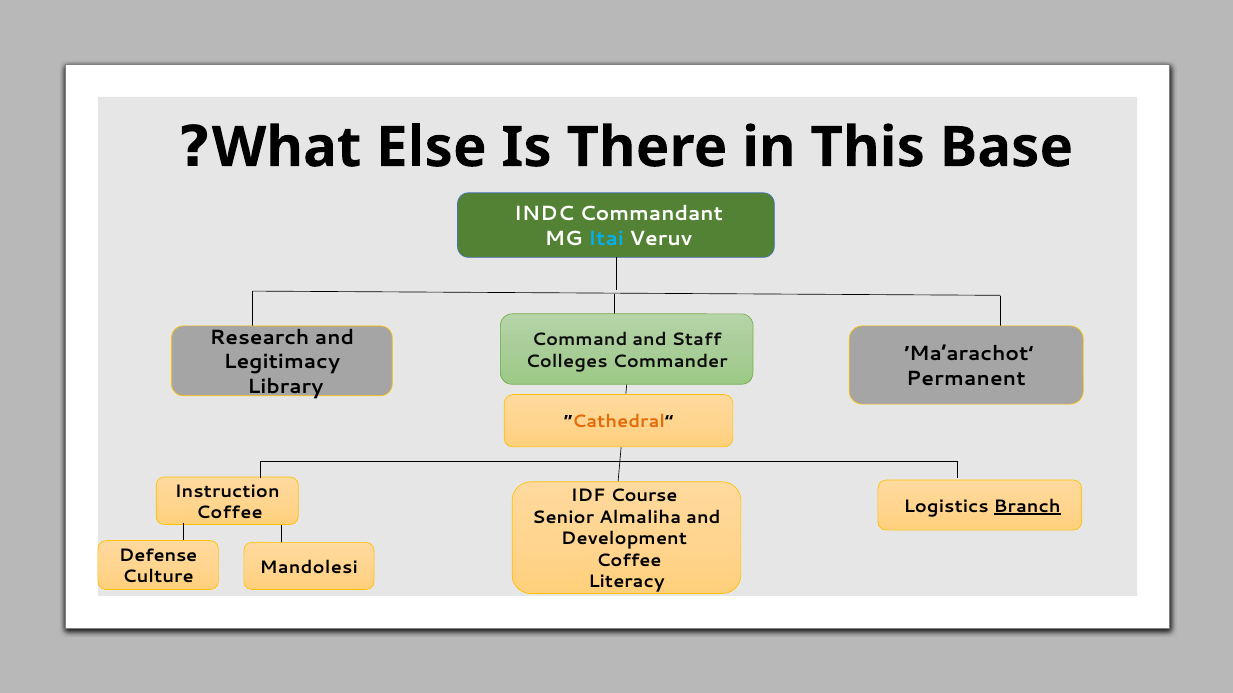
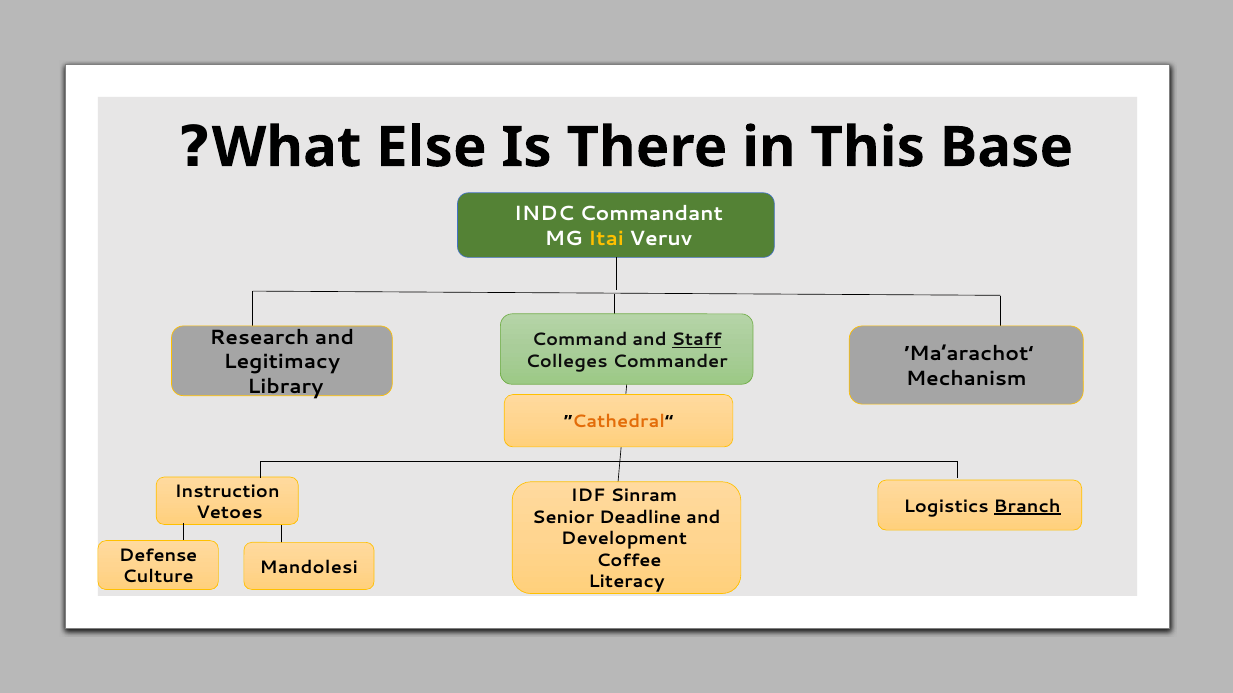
Itai colour: light blue -> yellow
Staff underline: none -> present
Permanent: Permanent -> Mechanism
Course: Course -> Sinram
Coffee at (229, 513): Coffee -> Vetoes
Almaliha: Almaliha -> Deadline
